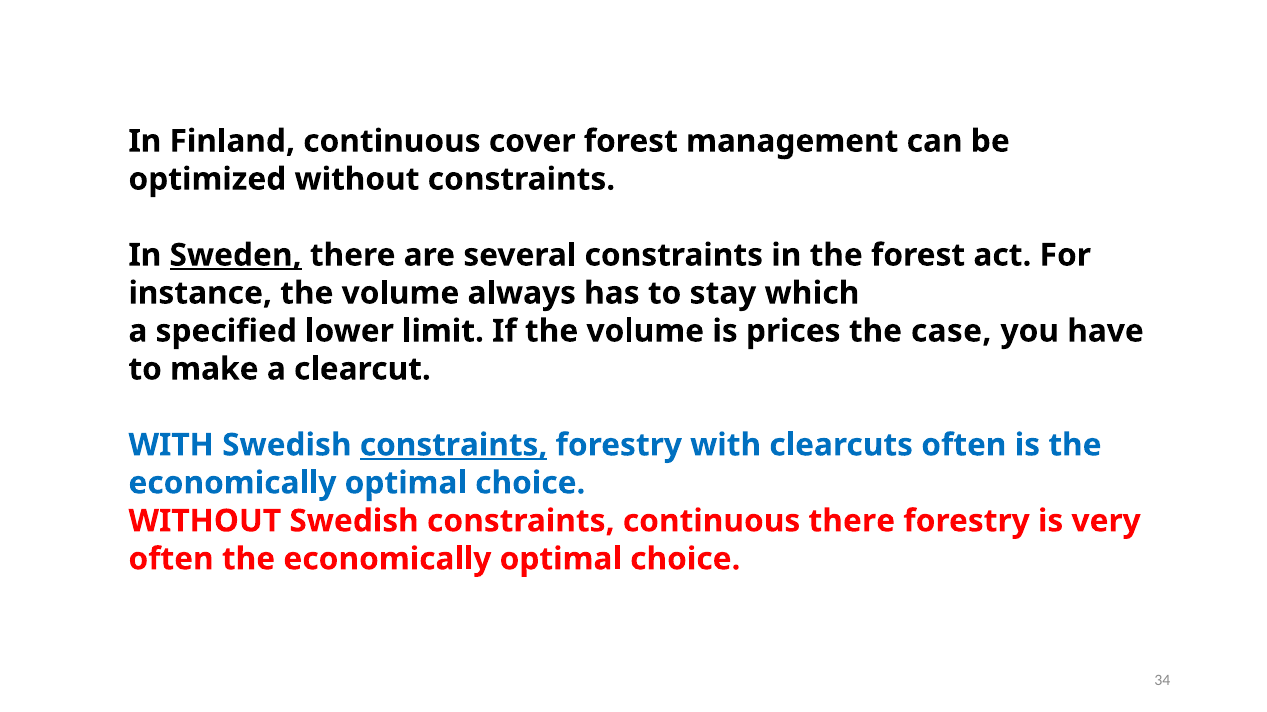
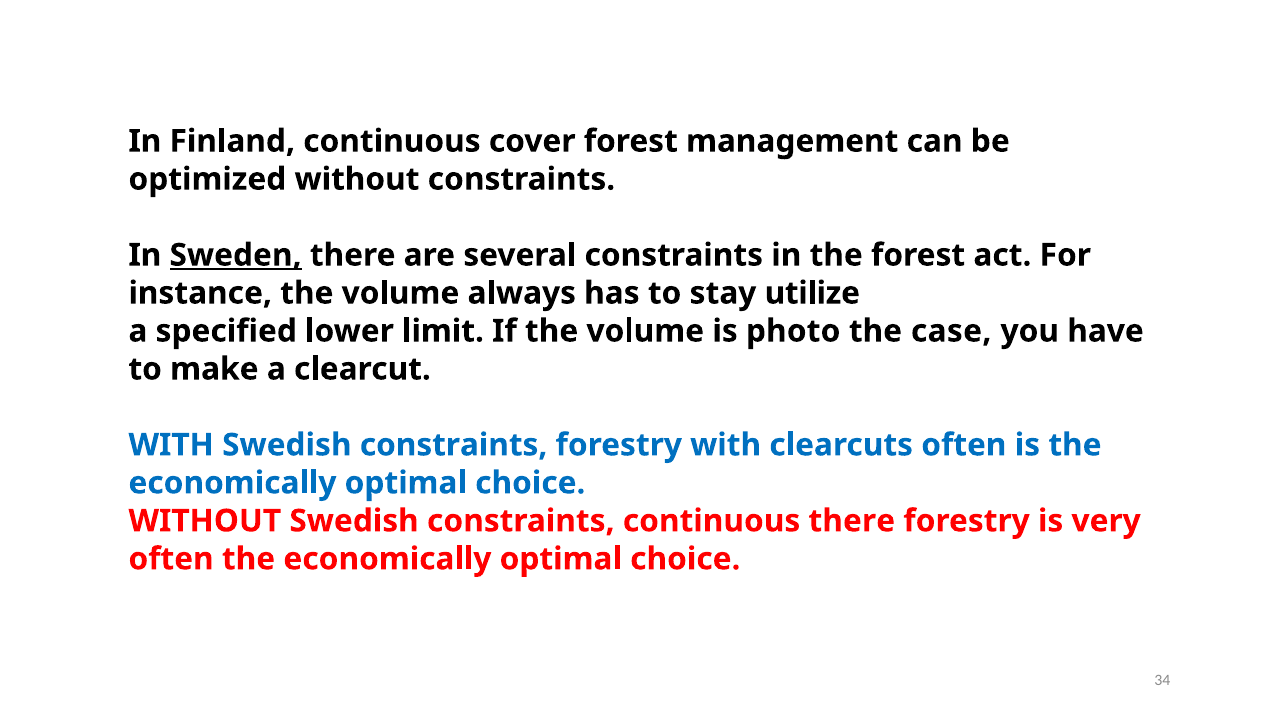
which: which -> utilize
prices: prices -> photo
constraints at (454, 445) underline: present -> none
